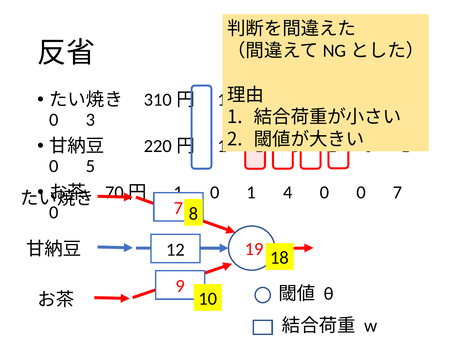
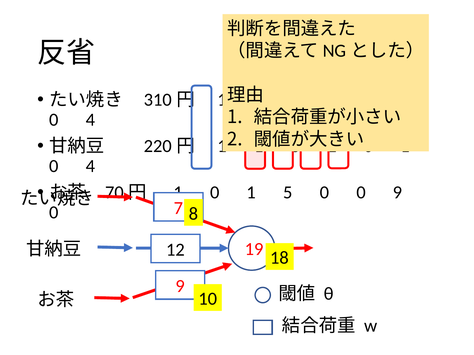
3 at (90, 120): 3 -> 4
5 at (90, 166): 5 -> 4
4: 4 -> 5
0 7: 7 -> 9
